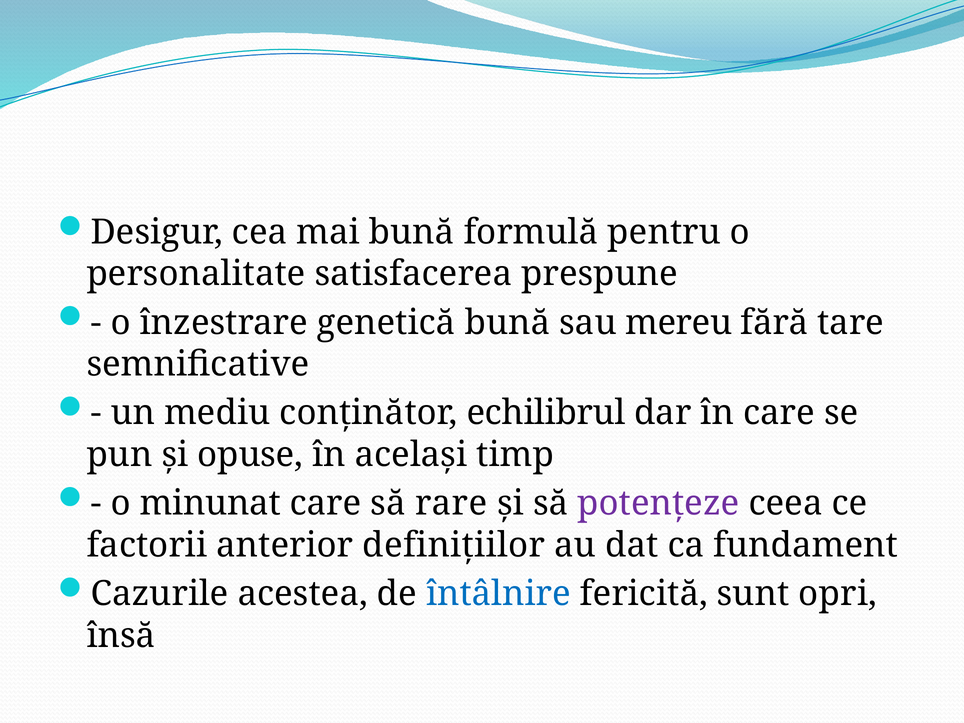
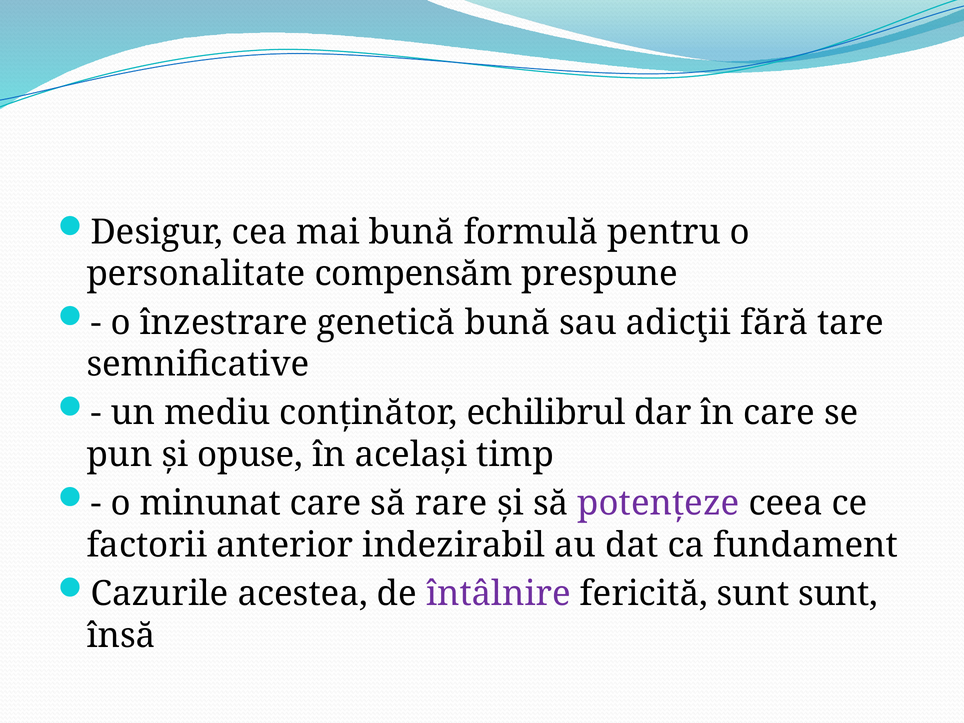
satisfacerea: satisfacerea -> compensăm
mereu: mereu -> adicţii
definițiilor: definițiilor -> indezirabil
întâlnire colour: blue -> purple
sunt opri: opri -> sunt
